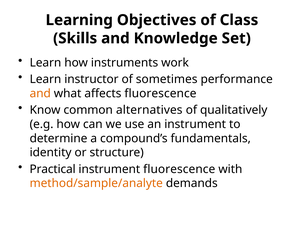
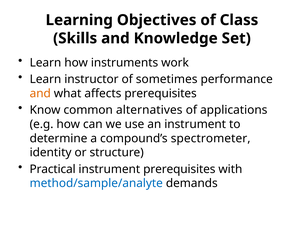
affects fluorescence: fluorescence -> prerequisites
qualitatively: qualitatively -> applications
fundamentals: fundamentals -> spectrometer
instrument fluorescence: fluorescence -> prerequisites
method/sample/analyte colour: orange -> blue
